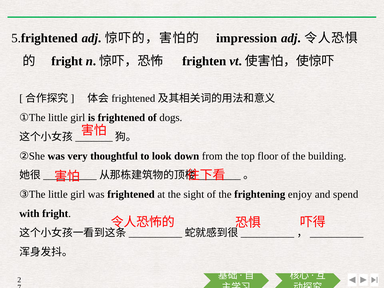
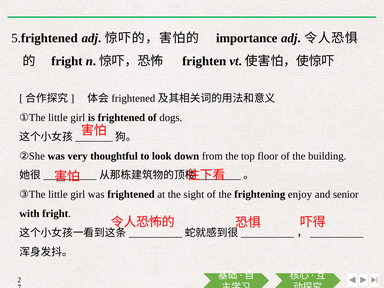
impression: impression -> importance
spend: spend -> senior
